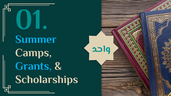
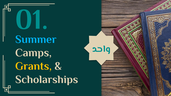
Grants colour: light blue -> yellow
